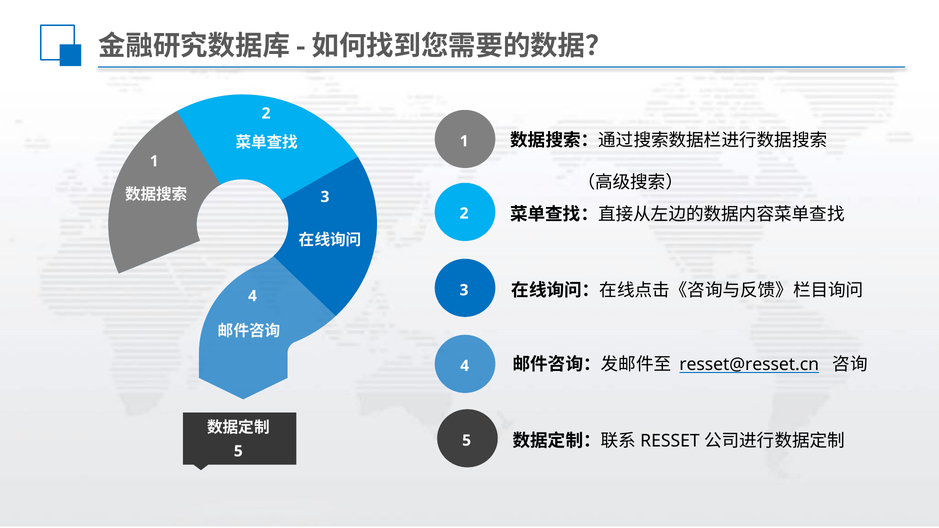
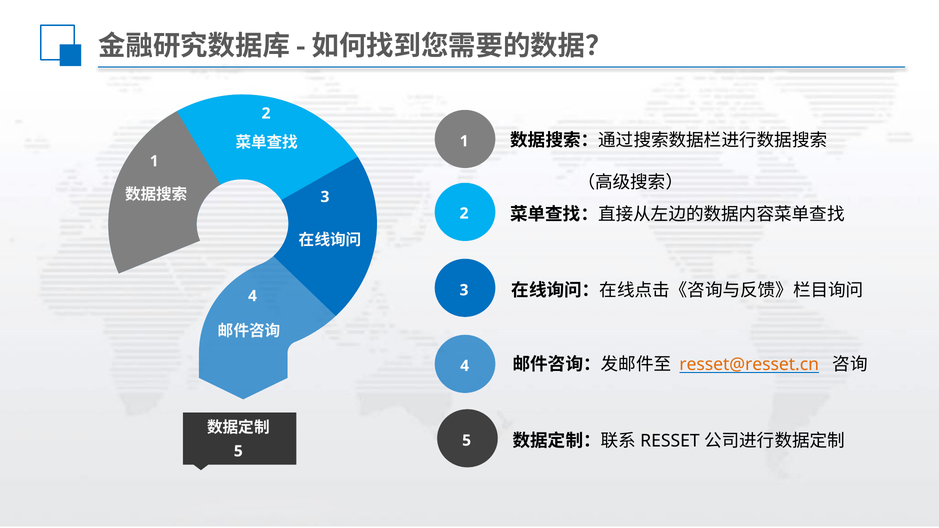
resset@resset.cn colour: black -> orange
